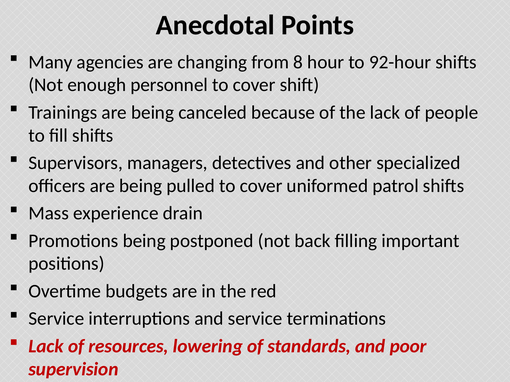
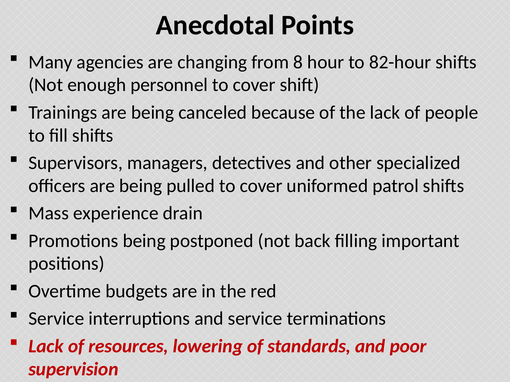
92-hour: 92-hour -> 82-hour
